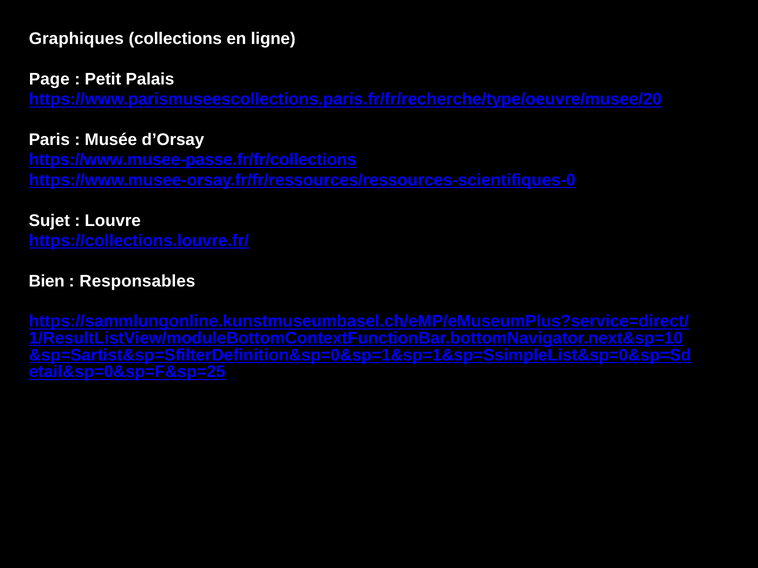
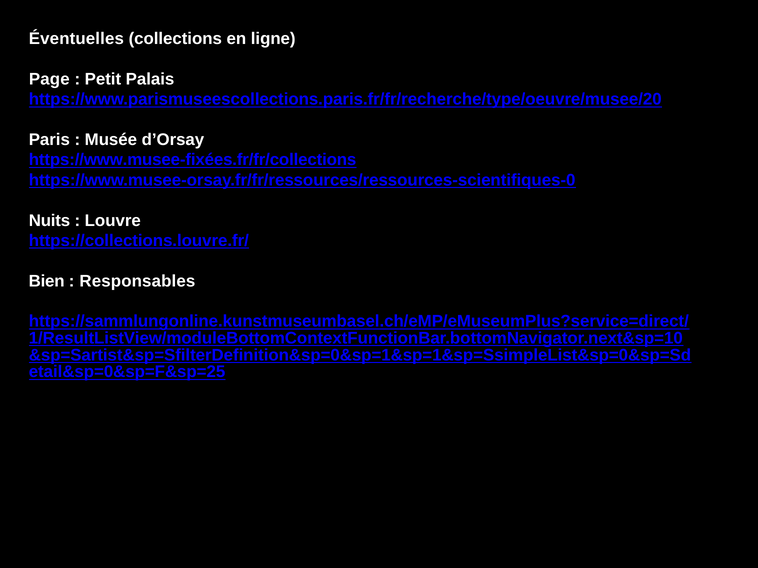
Graphiques: Graphiques -> Éventuelles
https://www.musee-passe.fr/fr/collections: https://www.musee-passe.fr/fr/collections -> https://www.musee-fixées.fr/fr/collections
Sujet: Sujet -> Nuits
